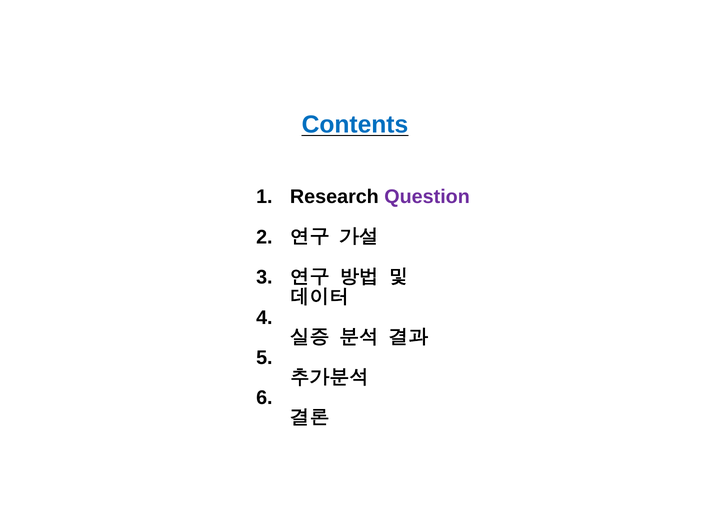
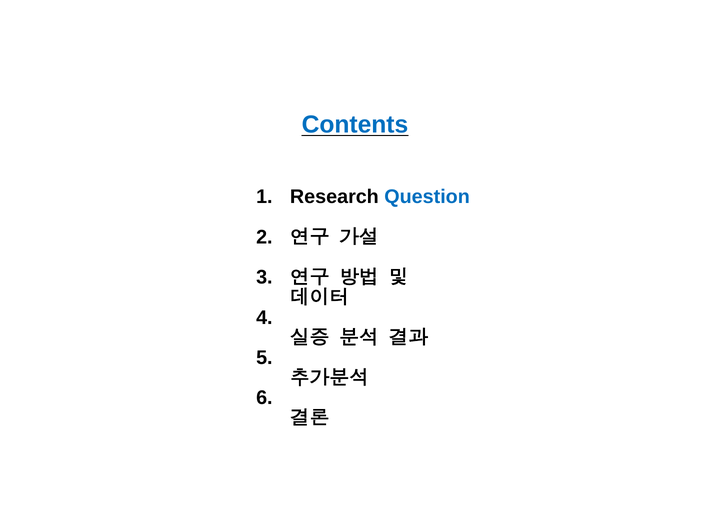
Question colour: purple -> blue
